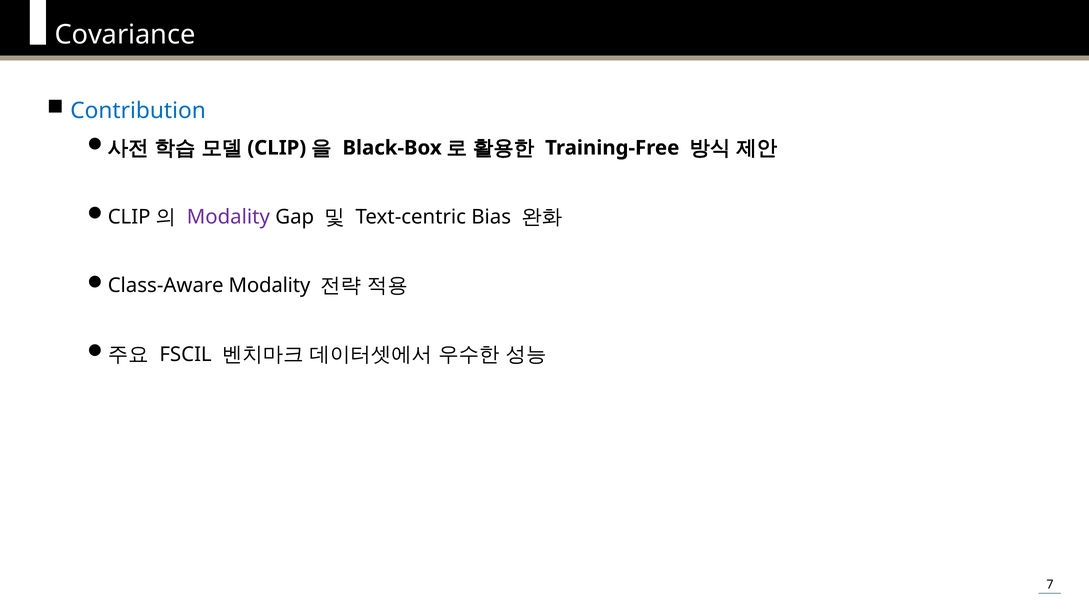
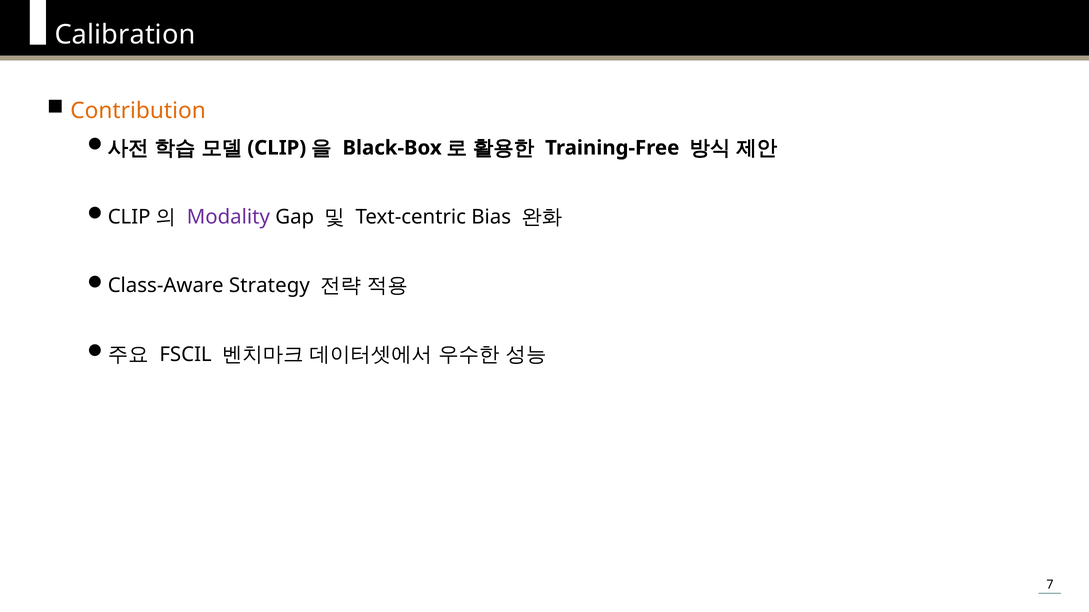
Covariance: Covariance -> Calibration
Contribution colour: blue -> orange
Class-Aware Modality: Modality -> Strategy
